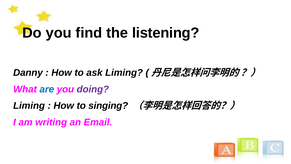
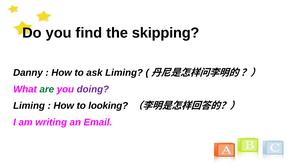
listening: listening -> skipping
are colour: blue -> green
singing: singing -> looking
